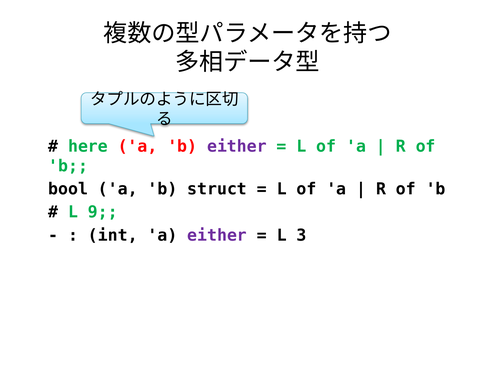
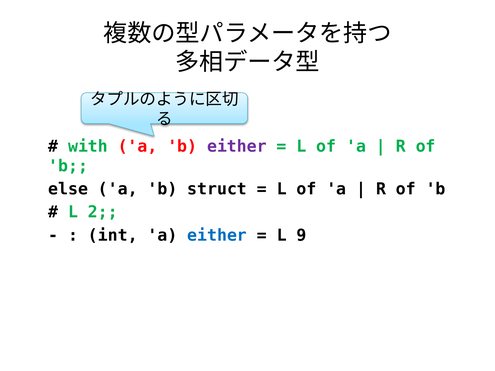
here: here -> with
bool: bool -> else
9: 9 -> 2
either at (217, 235) colour: purple -> blue
3: 3 -> 9
